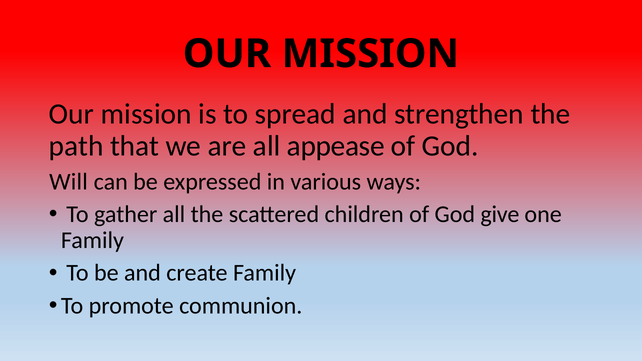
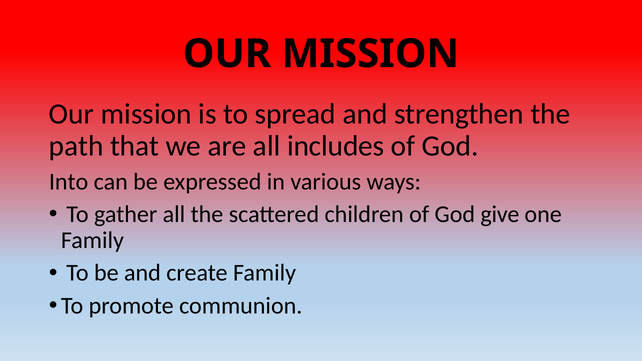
appease: appease -> includes
Will: Will -> Into
